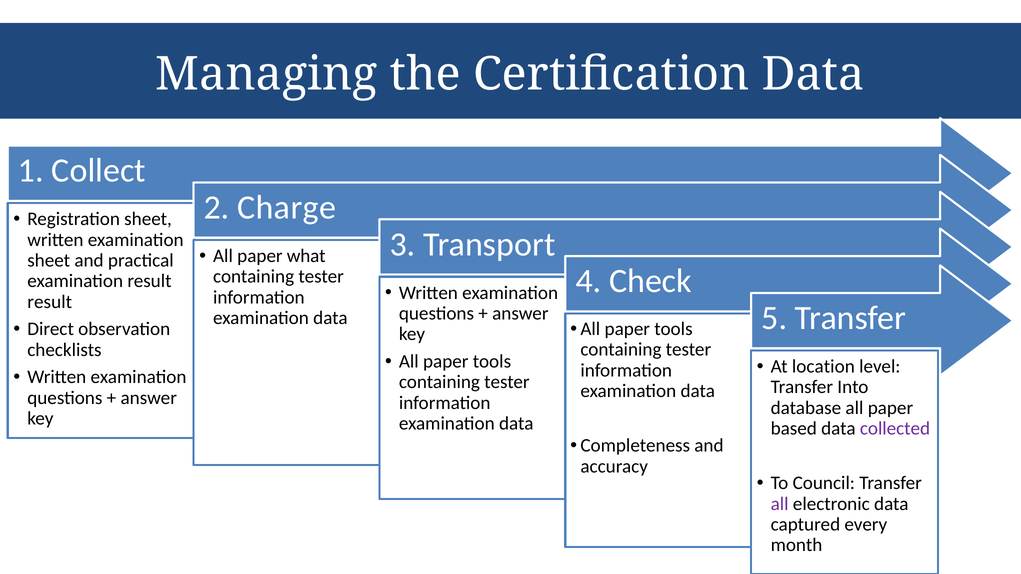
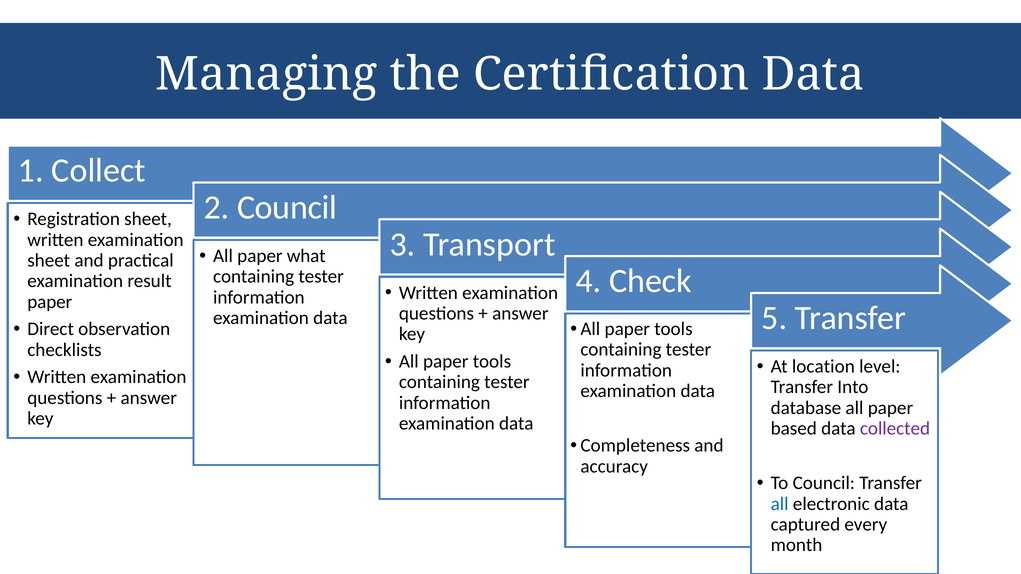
2 Charge: Charge -> Council
result at (50, 302): result -> paper
all at (780, 504) colour: purple -> blue
